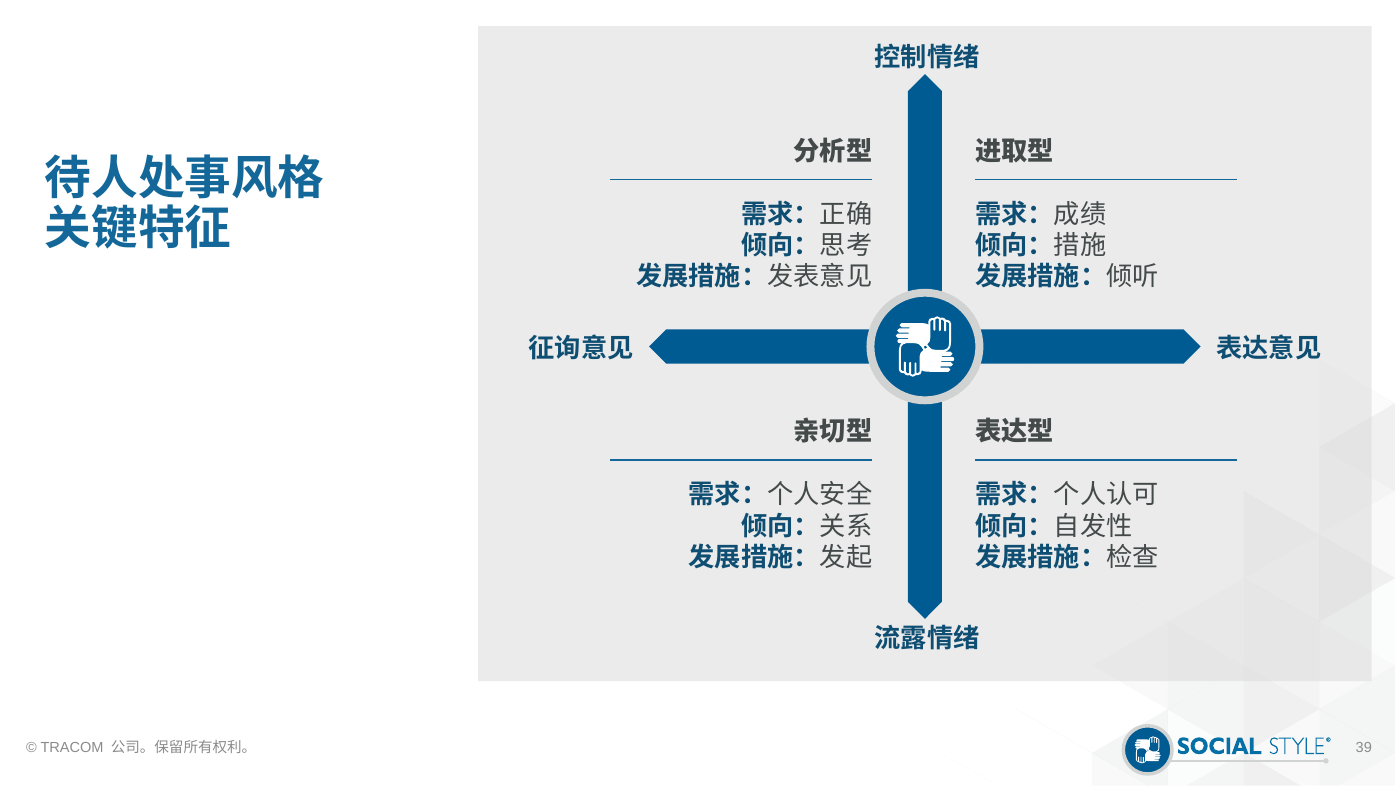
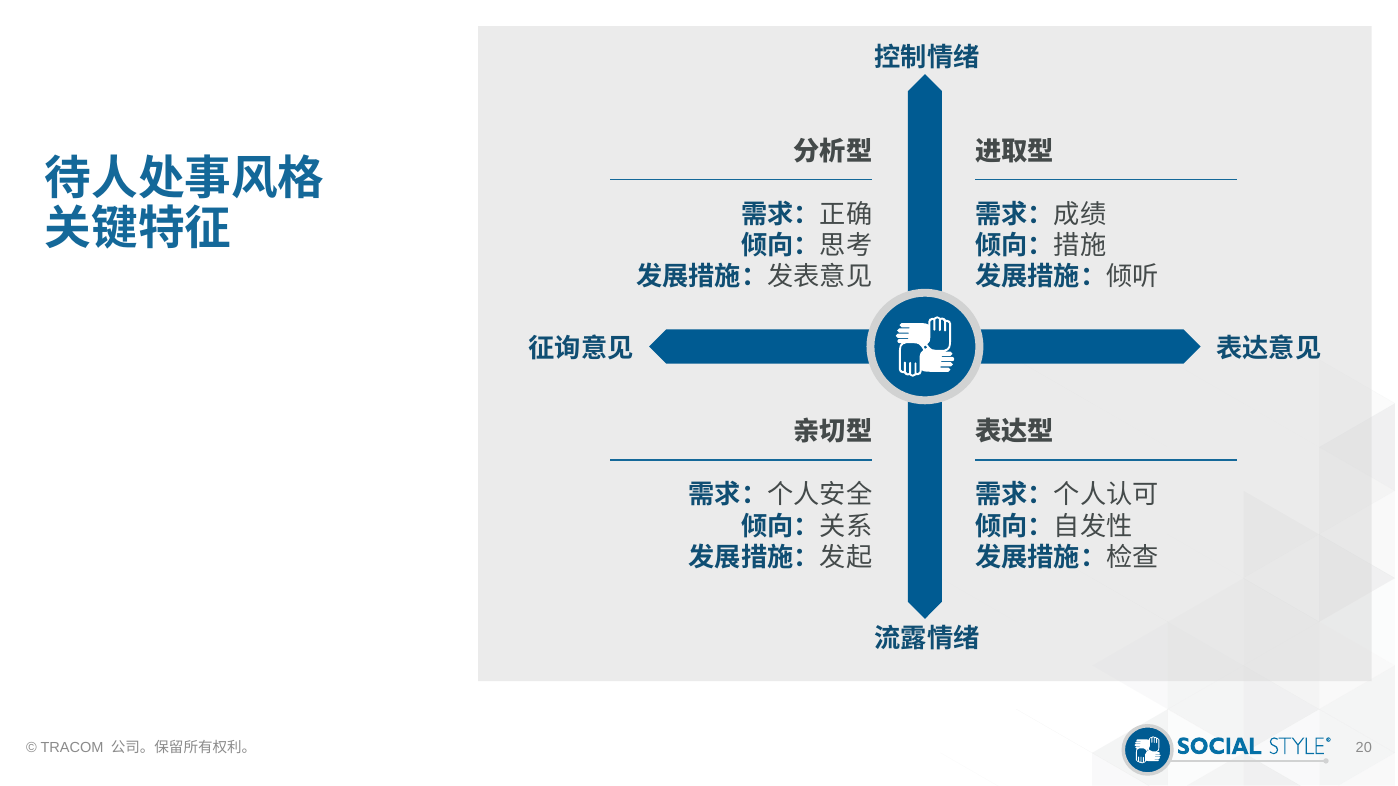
39: 39 -> 20
